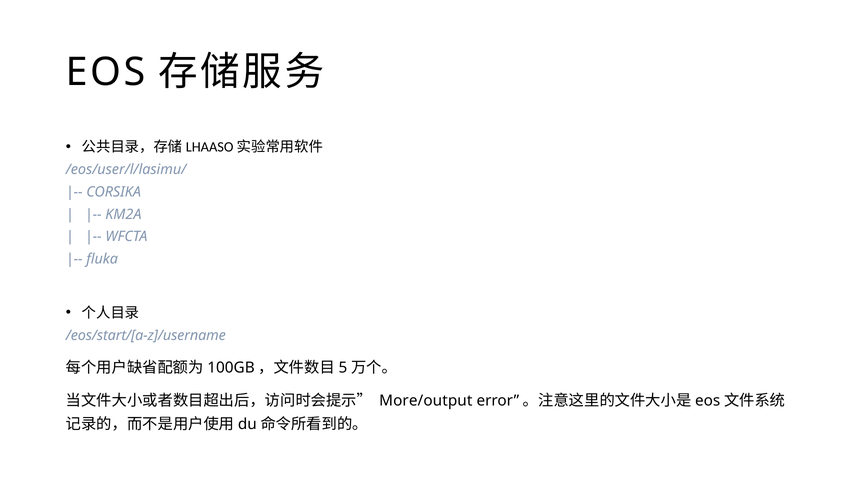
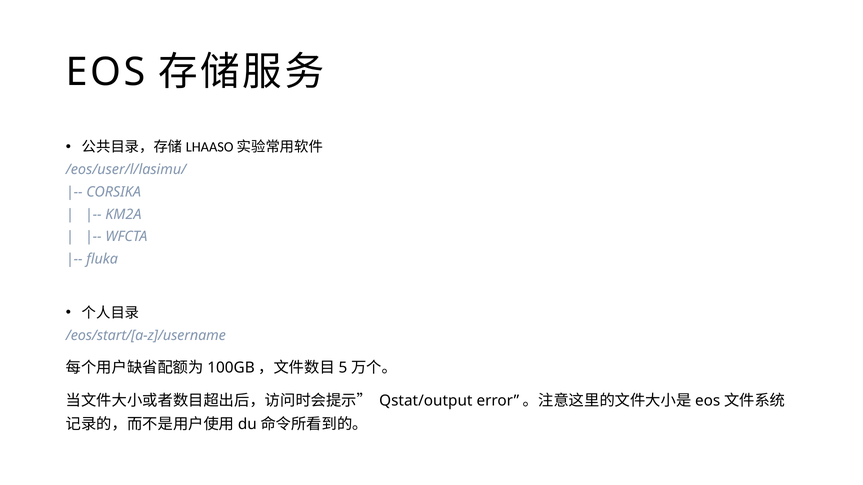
More/output: More/output -> Qstat/output
